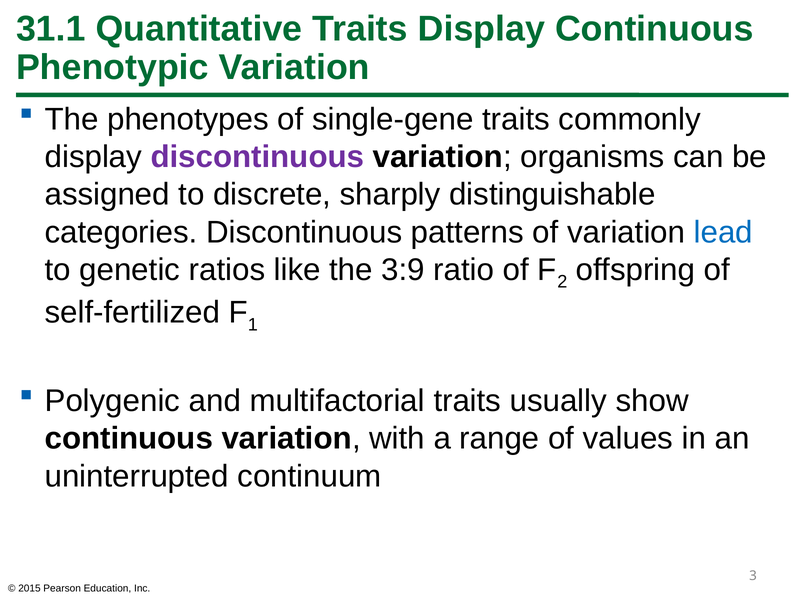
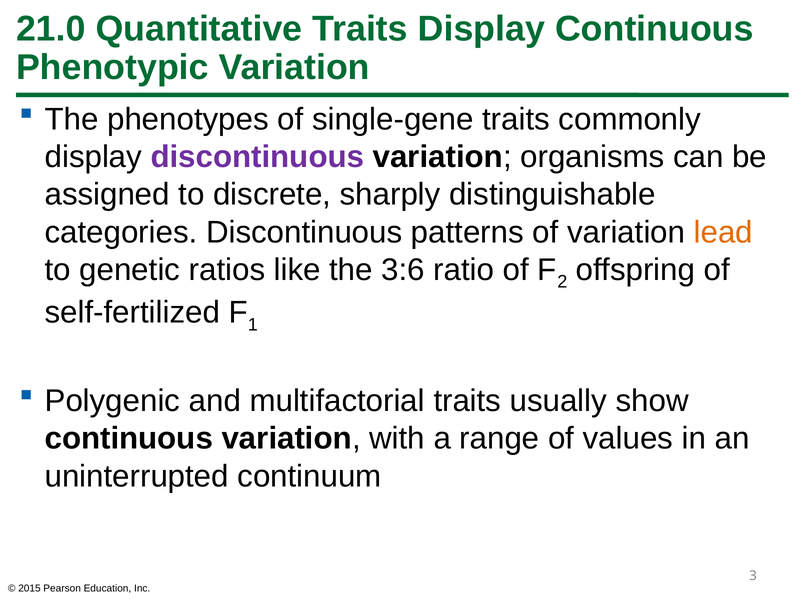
31.1: 31.1 -> 21.0
lead colour: blue -> orange
3:9: 3:9 -> 3:6
